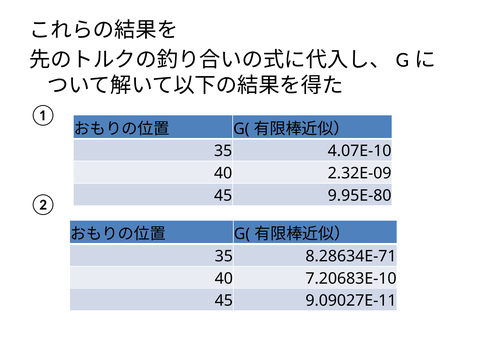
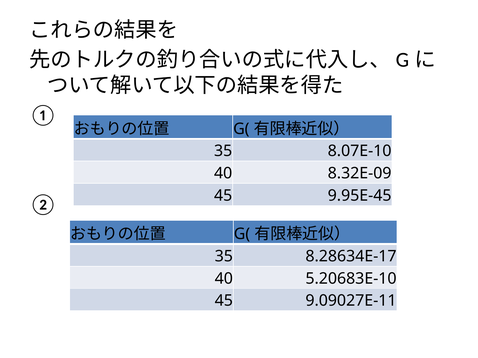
4.07E-10: 4.07E-10 -> 8.07E-10
2.32E-09: 2.32E-09 -> 8.32E-09
9.95E-80: 9.95E-80 -> 9.95E-45
8.28634E-71: 8.28634E-71 -> 8.28634E-17
7.20683E-10: 7.20683E-10 -> 5.20683E-10
